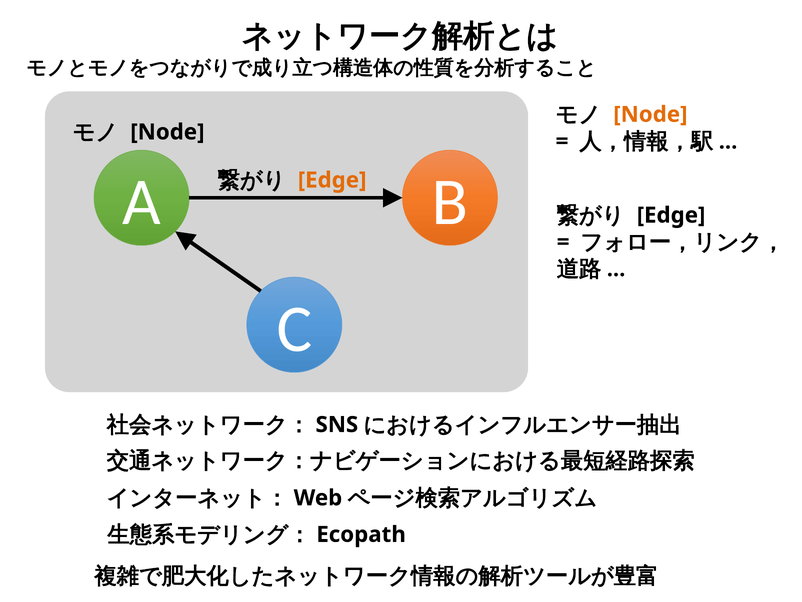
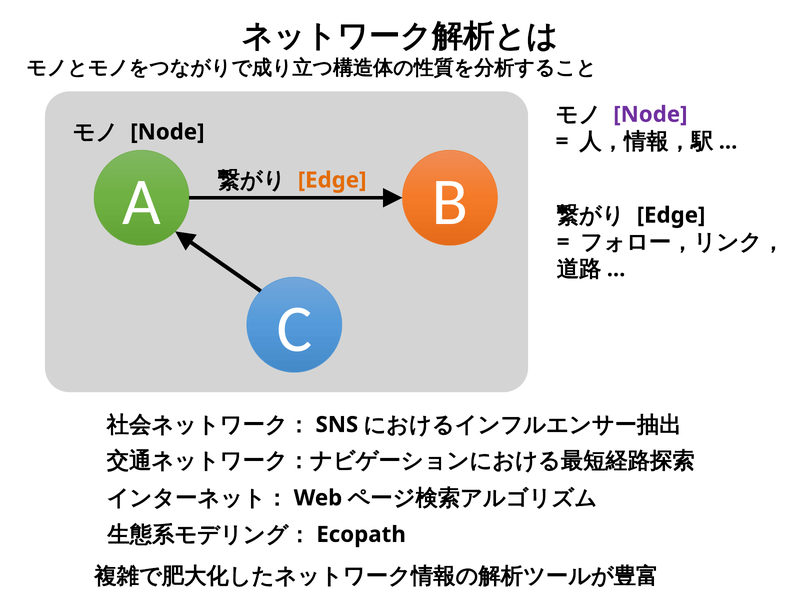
Node at (650, 114) colour: orange -> purple
